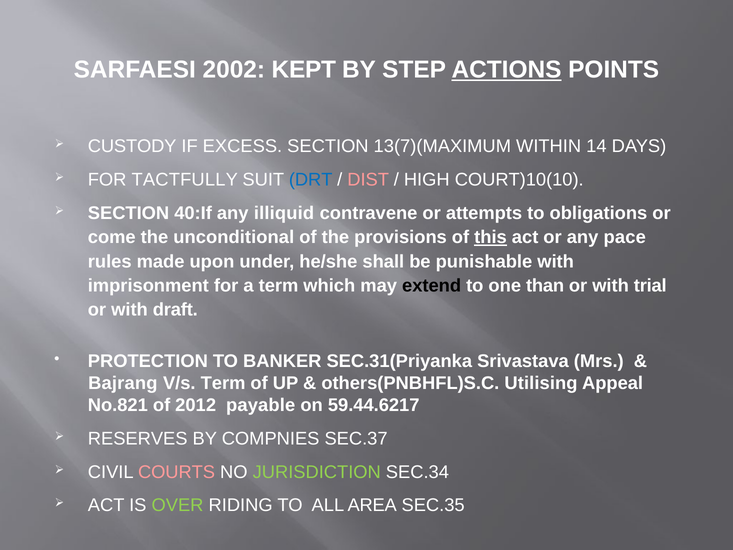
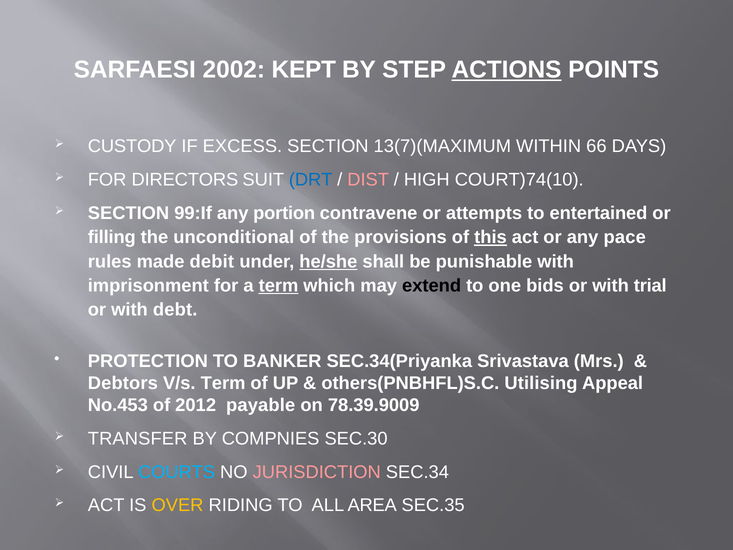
14: 14 -> 66
TACTFULLY: TACTFULLY -> DIRECTORS
COURT)10(10: COURT)10(10 -> COURT)74(10
40:If: 40:If -> 99:If
illiquid: illiquid -> portion
obligations: obligations -> entertained
come: come -> filling
upon: upon -> debit
he/she underline: none -> present
term at (279, 286) underline: none -> present
than: than -> bids
draft: draft -> debt
SEC.31(Priyanka: SEC.31(Priyanka -> SEC.34(Priyanka
Bajrang: Bajrang -> Debtors
No.821: No.821 -> No.453
59.44.6217: 59.44.6217 -> 78.39.9009
RESERVES: RESERVES -> TRANSFER
SEC.37: SEC.37 -> SEC.30
COURTS colour: pink -> light blue
JURISDICTION colour: light green -> pink
OVER colour: light green -> yellow
